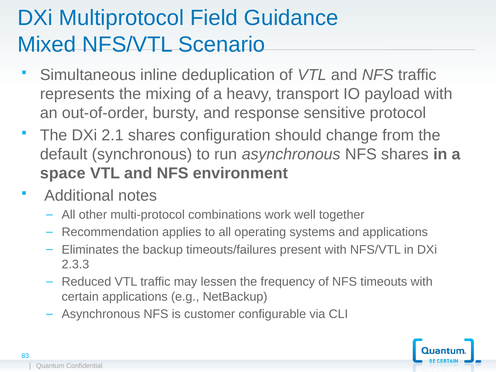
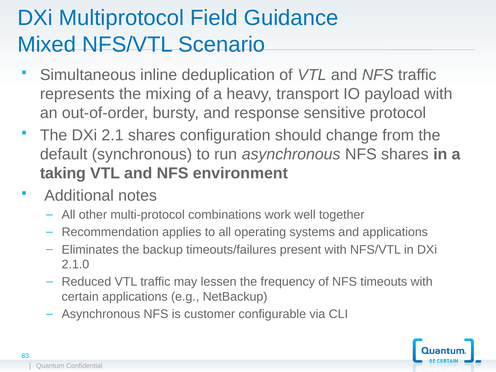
space: space -> taking
2.3.3: 2.3.3 -> 2.1.0
